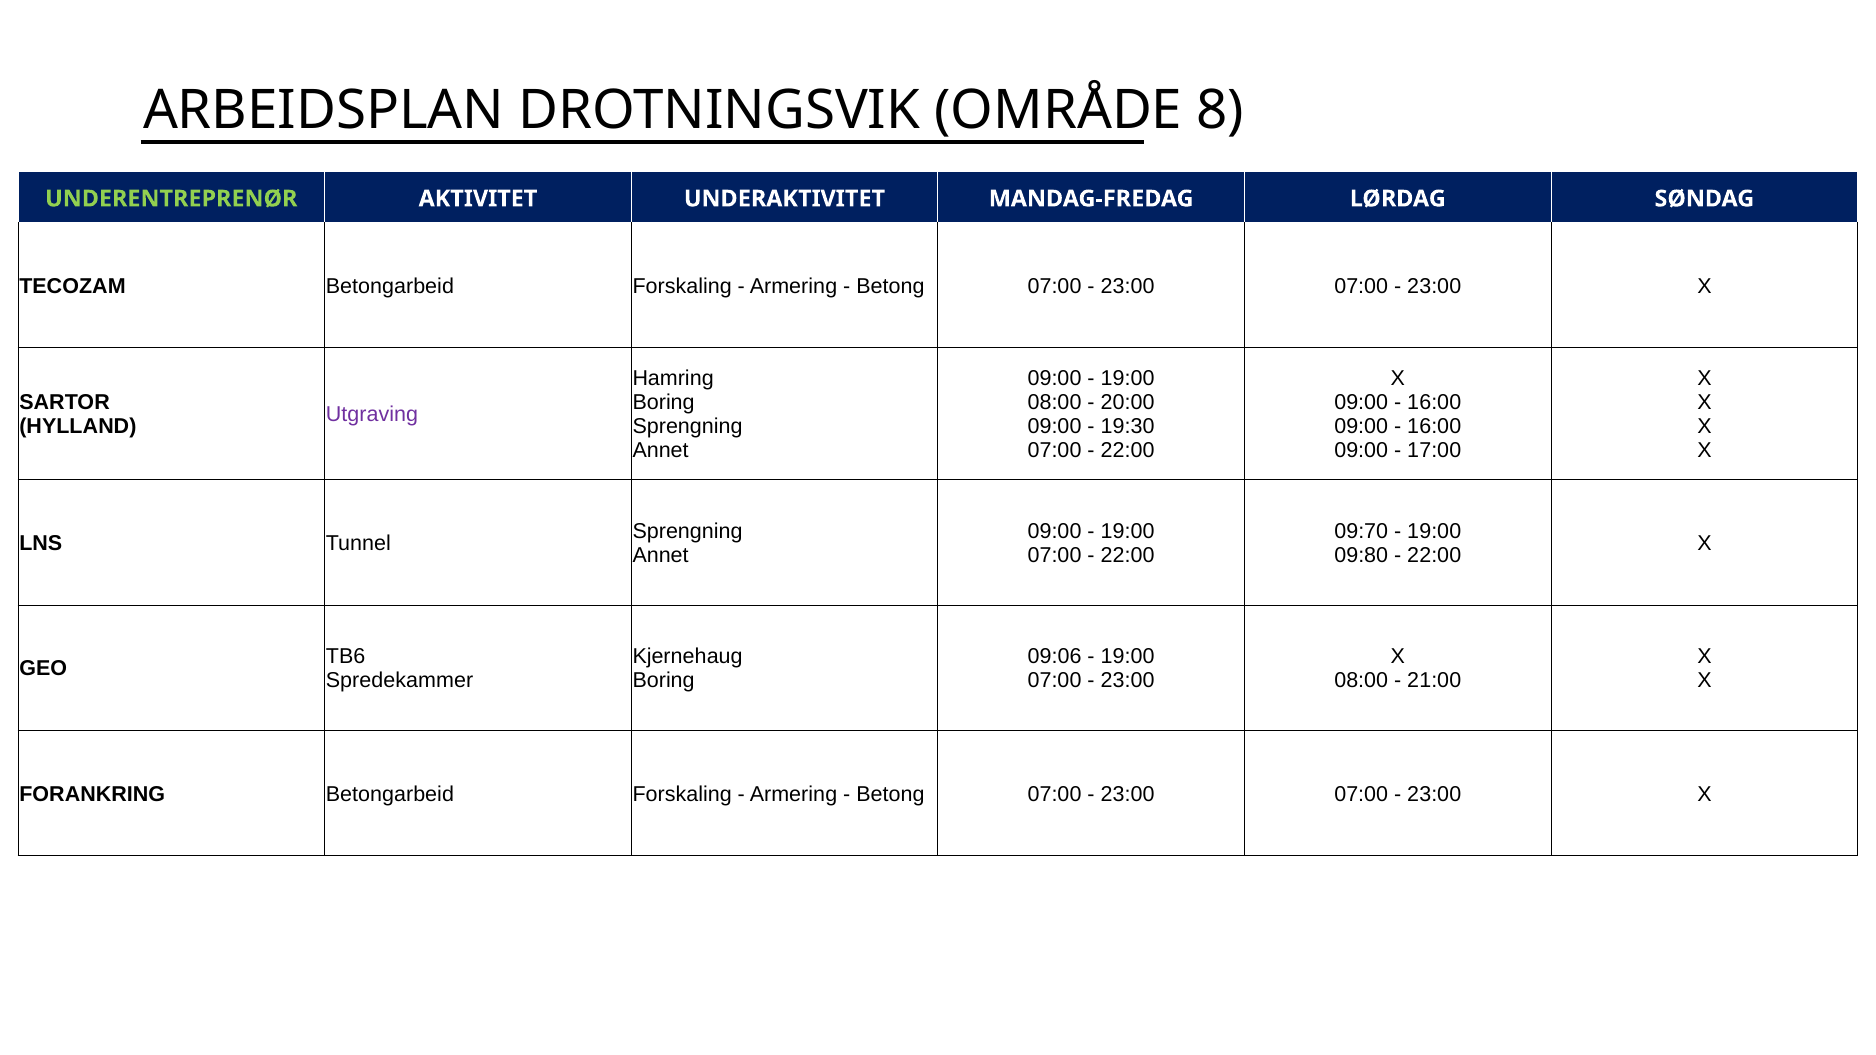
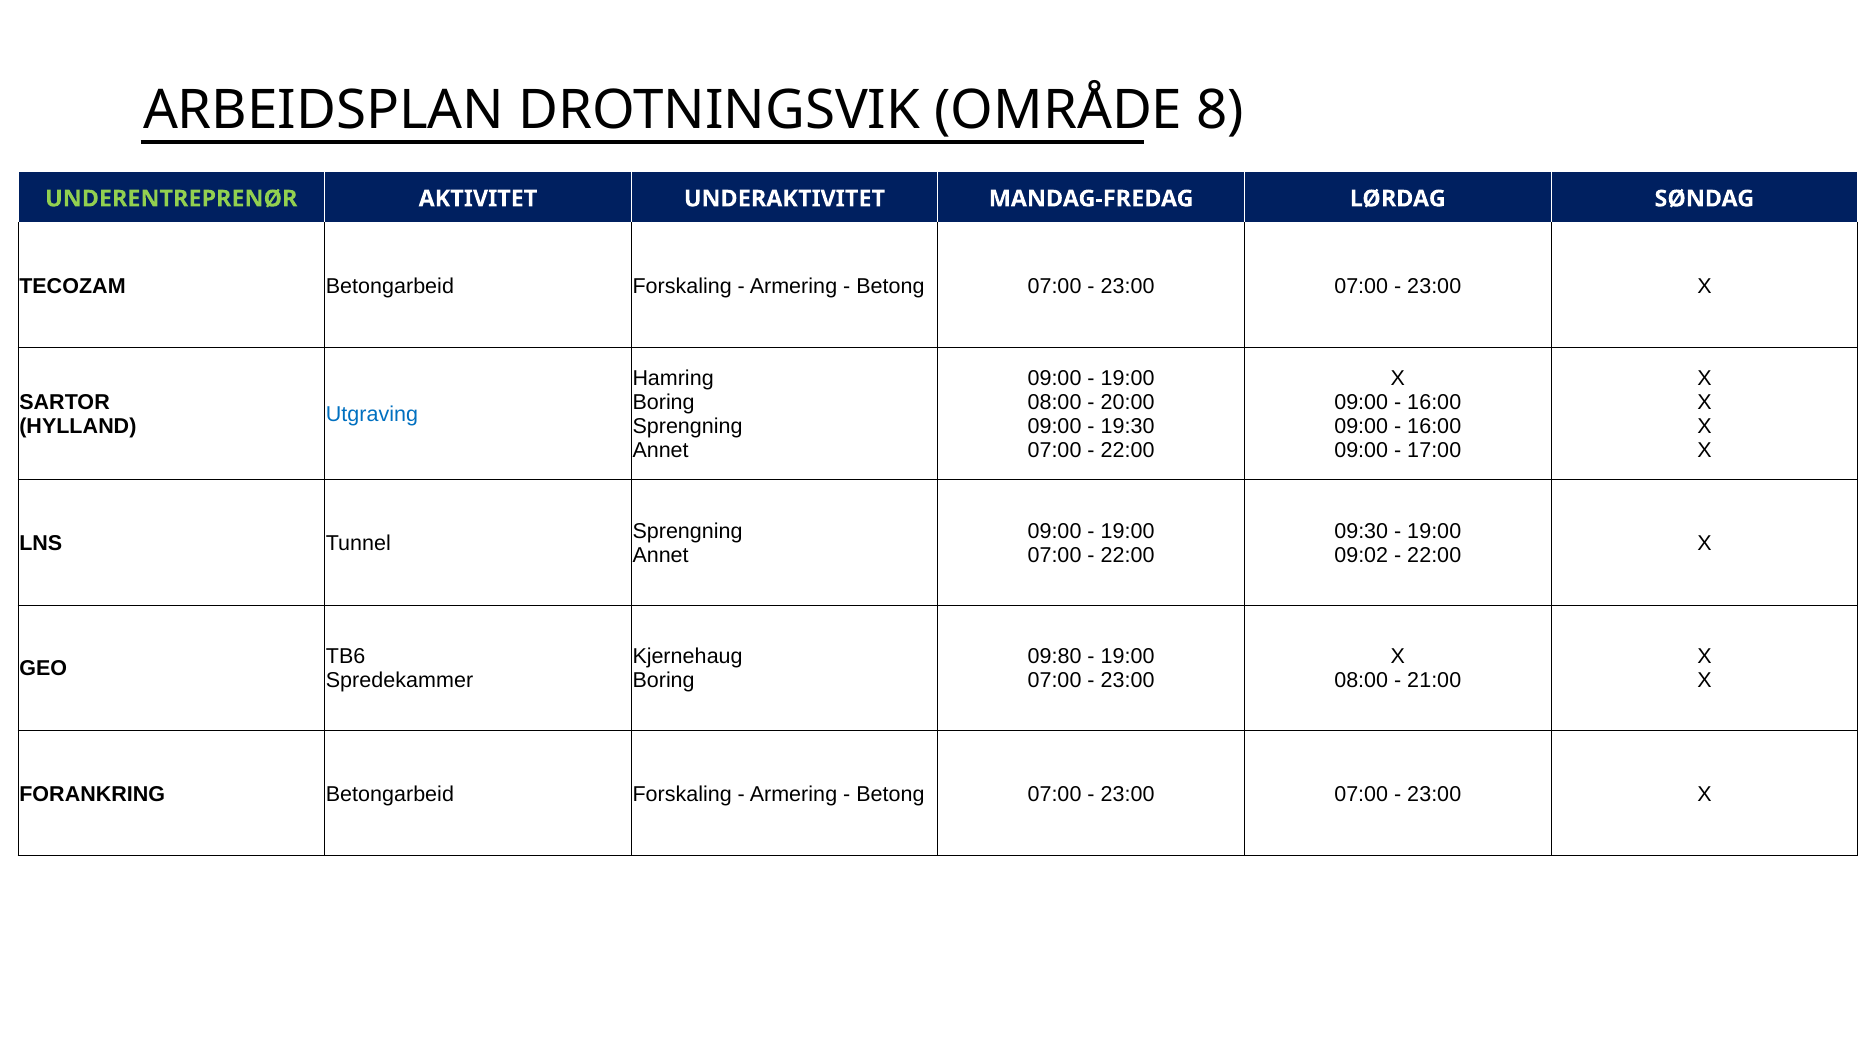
Utgraving colour: purple -> blue
09:70: 09:70 -> 09:30
09:80: 09:80 -> 09:02
09:06: 09:06 -> 09:80
